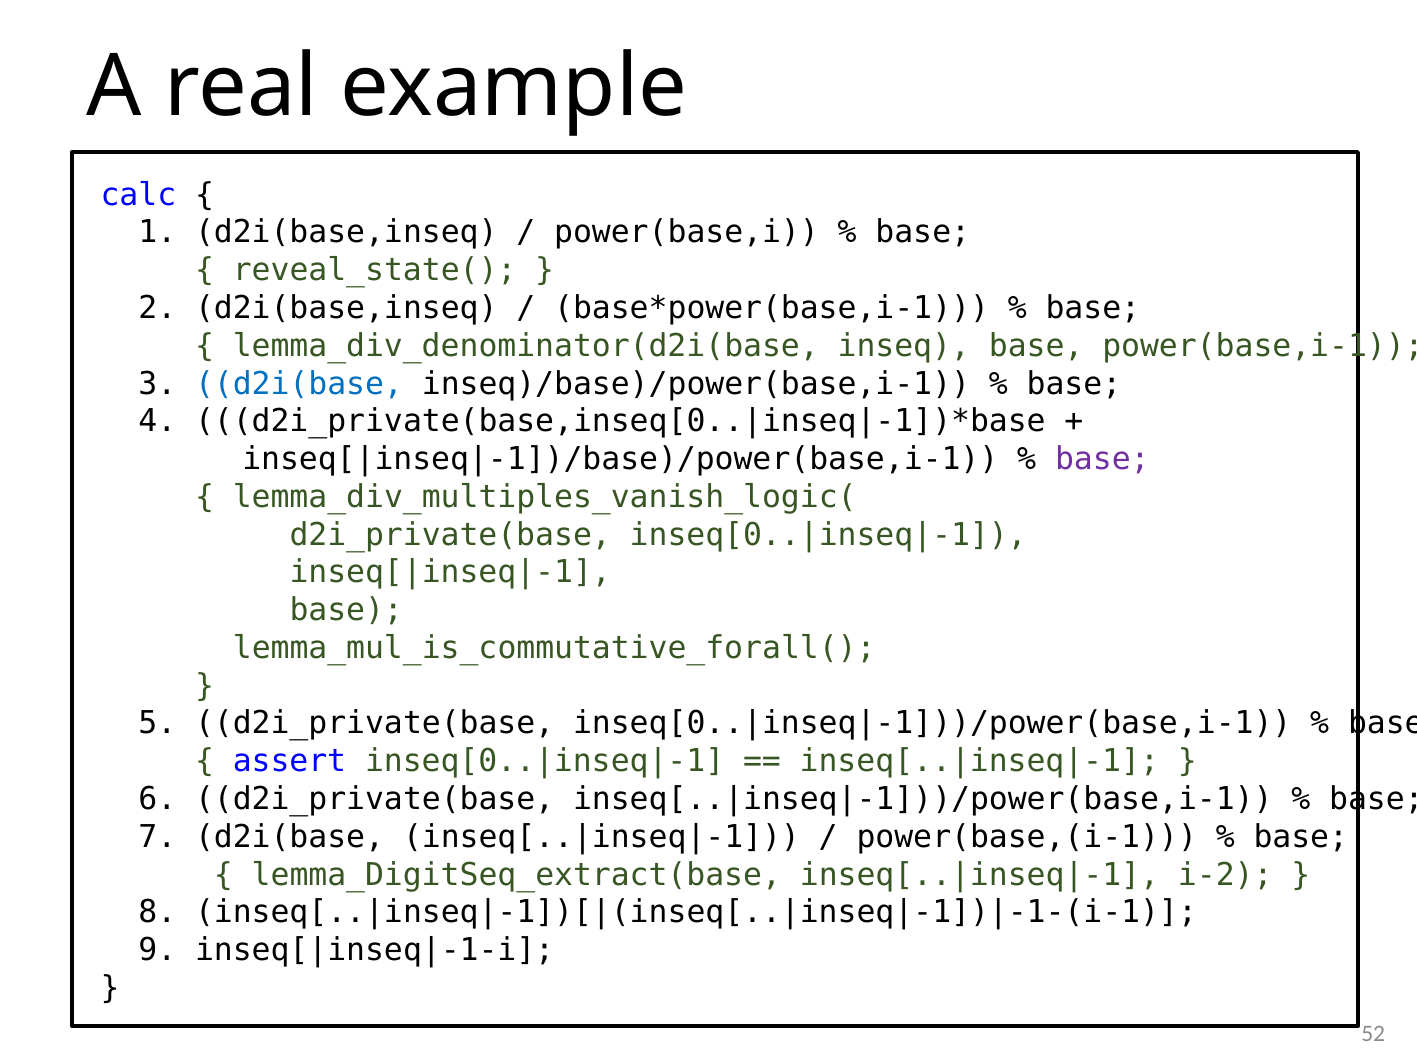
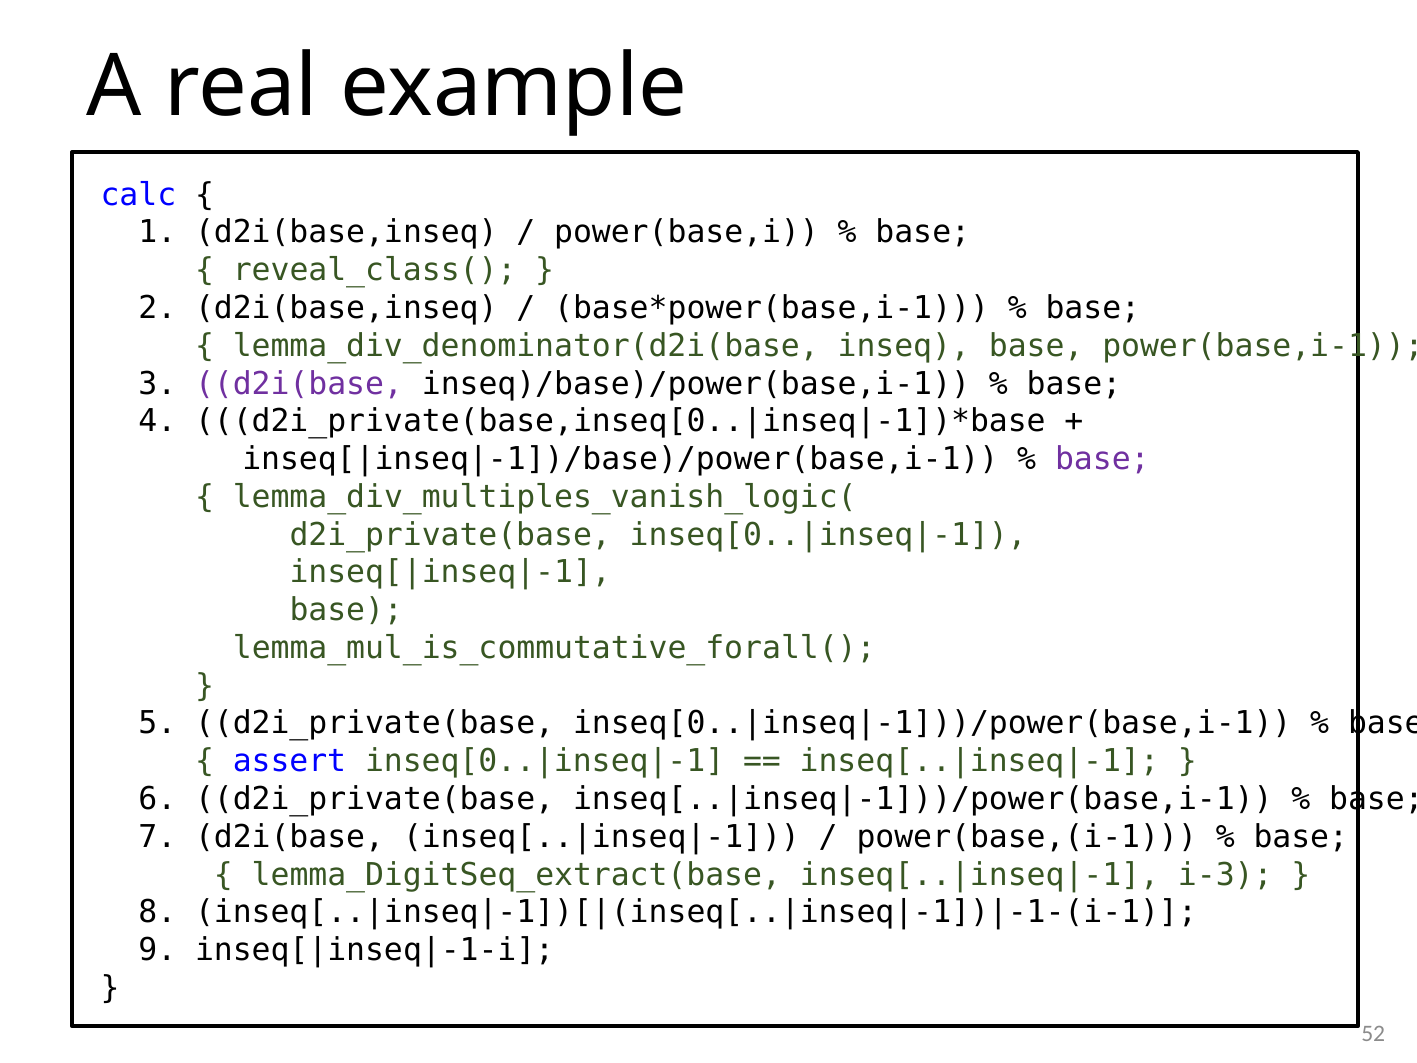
reveal_state(: reveal_state( -> reveal_class(
d2i(base at (299, 384) colour: blue -> purple
i-2: i-2 -> i-3
